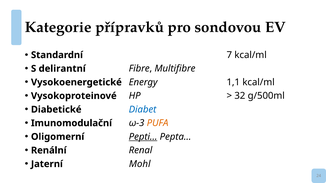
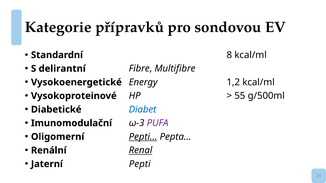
7: 7 -> 8
1,1: 1,1 -> 1,2
32: 32 -> 55
PUFA colour: orange -> purple
Renal underline: none -> present
Mohl: Mohl -> Pepti
